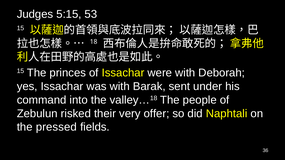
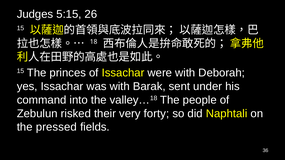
53: 53 -> 26
offer: offer -> forty
